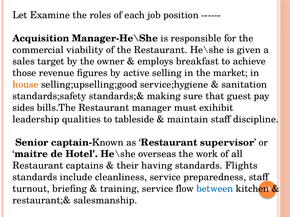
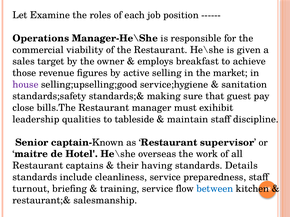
Acquisition: Acquisition -> Operations
house colour: orange -> purple
sides: sides -> close
Flights: Flights -> Details
